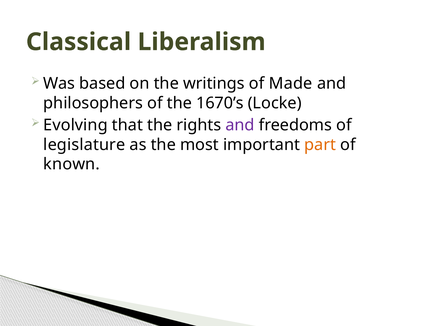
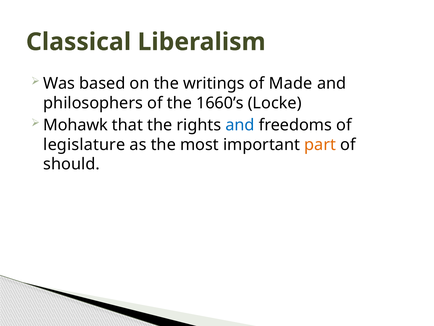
1670’s: 1670’s -> 1660’s
Evolving: Evolving -> Mohawk
and at (240, 125) colour: purple -> blue
known: known -> should
